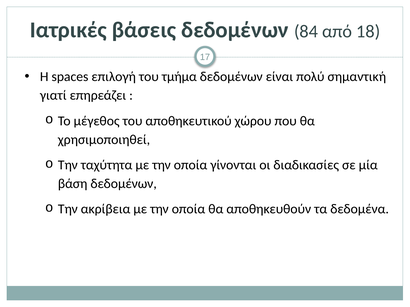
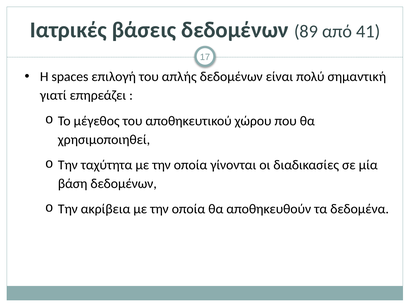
84: 84 -> 89
18: 18 -> 41
τμήμα: τμήμα -> απλής
